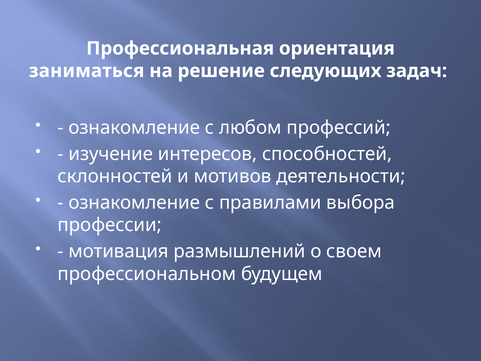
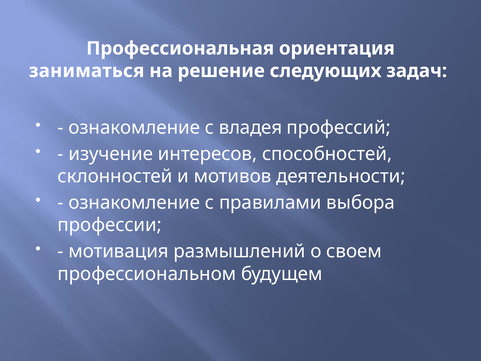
любом: любом -> владея
